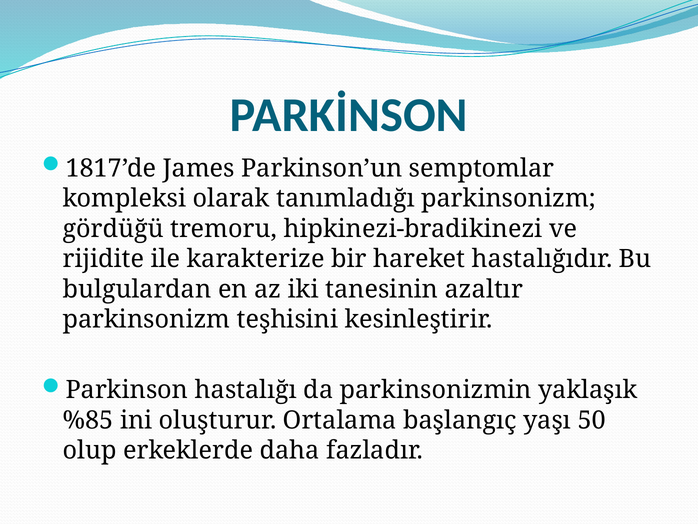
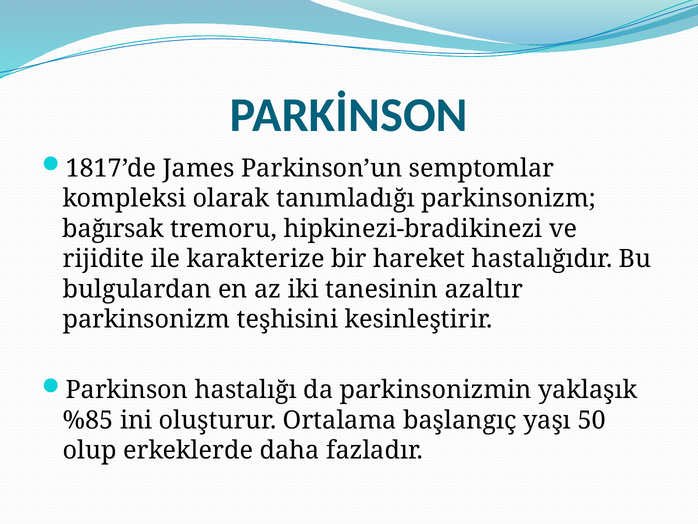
gördüğü: gördüğü -> bağırsak
